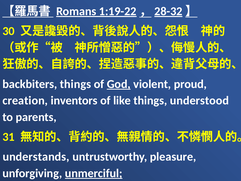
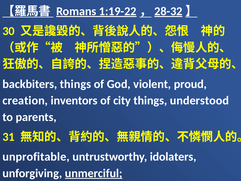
God underline: present -> none
like: like -> city
understands: understands -> unprofitable
pleasure: pleasure -> idolaters
